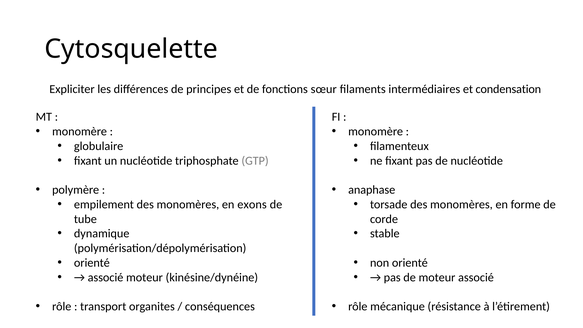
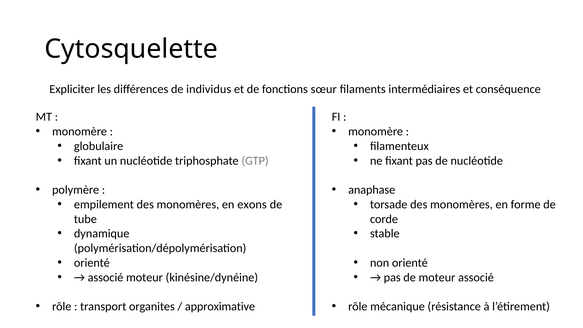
principes: principes -> individus
condensation: condensation -> conséquence
conséquences: conséquences -> approximative
